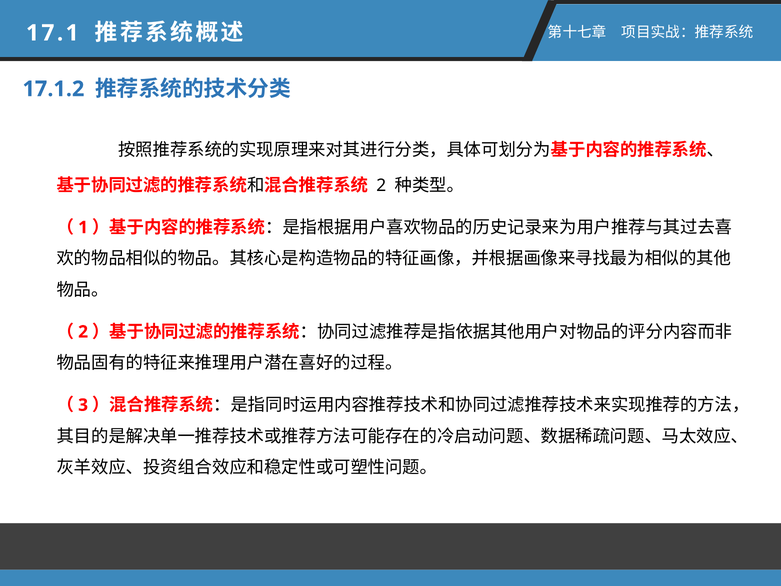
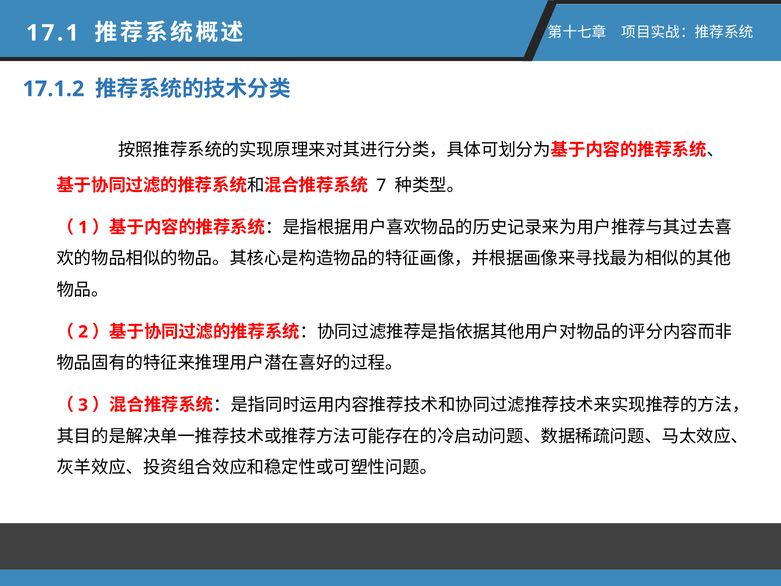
2 at (381, 185): 2 -> 7
